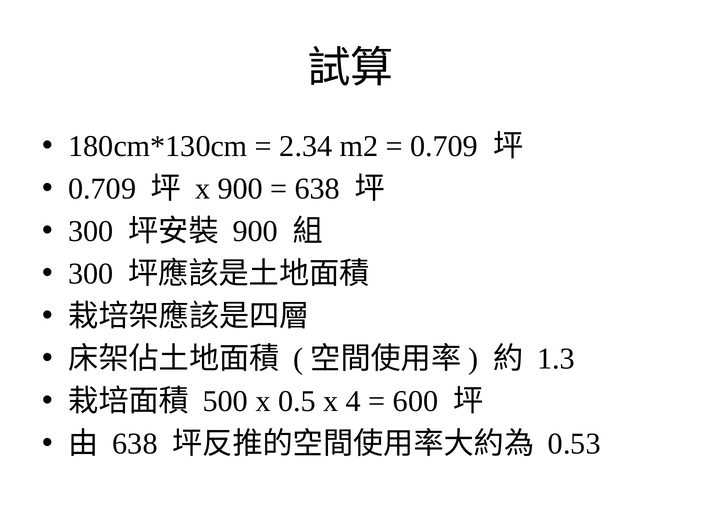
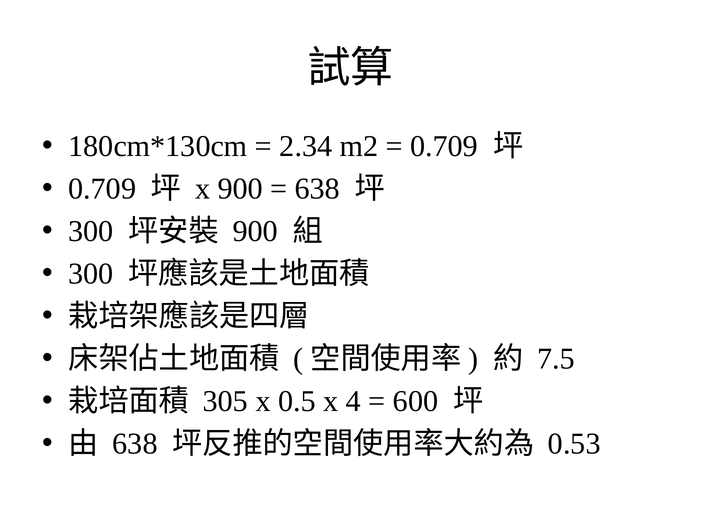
1.3: 1.3 -> 7.5
500: 500 -> 305
